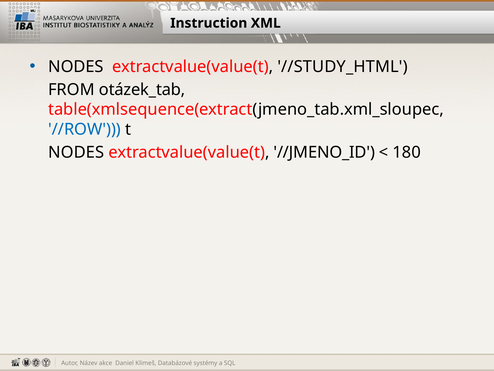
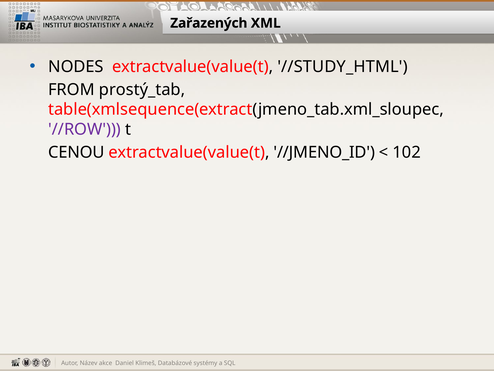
Instruction: Instruction -> Zařazených
otázek_tab: otázek_tab -> prostý_tab
//ROW colour: blue -> purple
NODES at (76, 152): NODES -> CENOU
180: 180 -> 102
